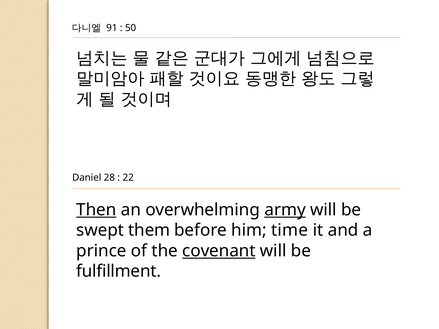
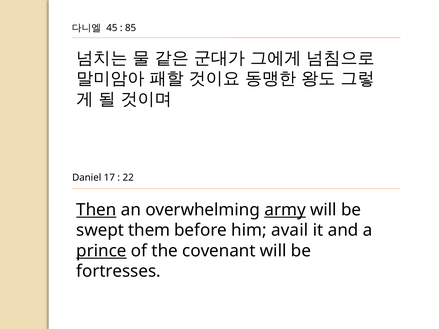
91: 91 -> 45
50: 50 -> 85
28: 28 -> 17
time: time -> avail
prince underline: none -> present
covenant underline: present -> none
fulfillment: fulfillment -> fortresses
